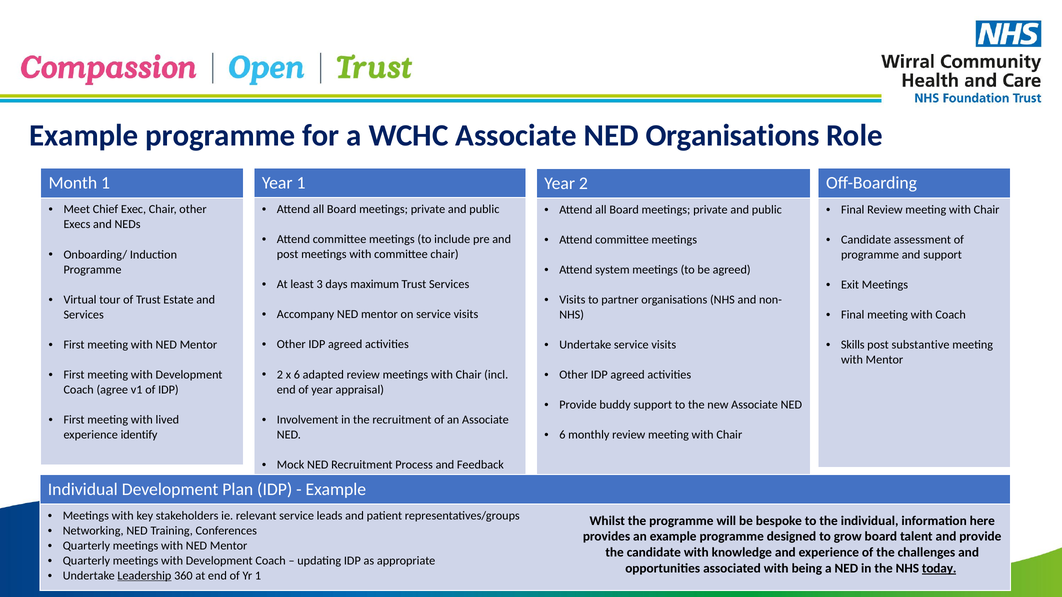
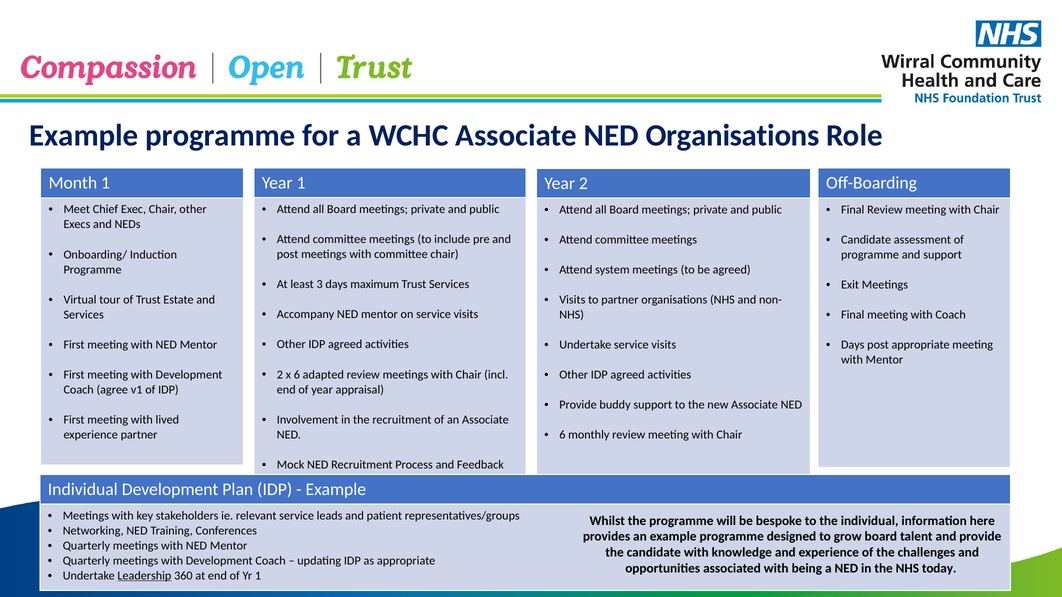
Skills at (853, 345): Skills -> Days
post substantive: substantive -> appropriate
experience identify: identify -> partner
today underline: present -> none
